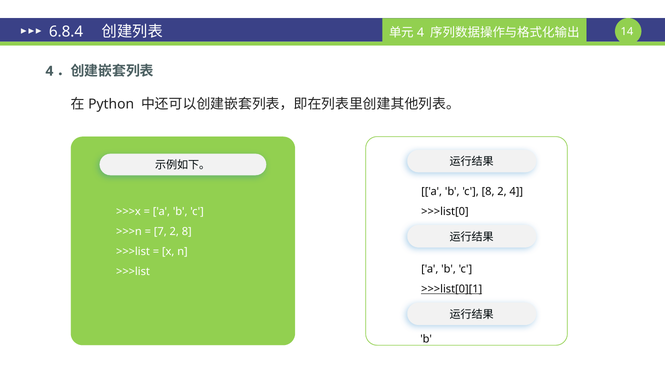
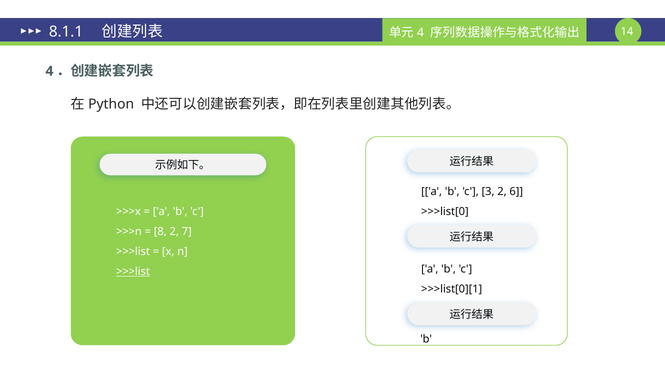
6.8.4: 6.8.4 -> 8.1.1
c 8: 8 -> 3
2 4: 4 -> 6
7: 7 -> 8
2 8: 8 -> 7
>>>list at (133, 272) underline: none -> present
>>>list[0][1 underline: present -> none
